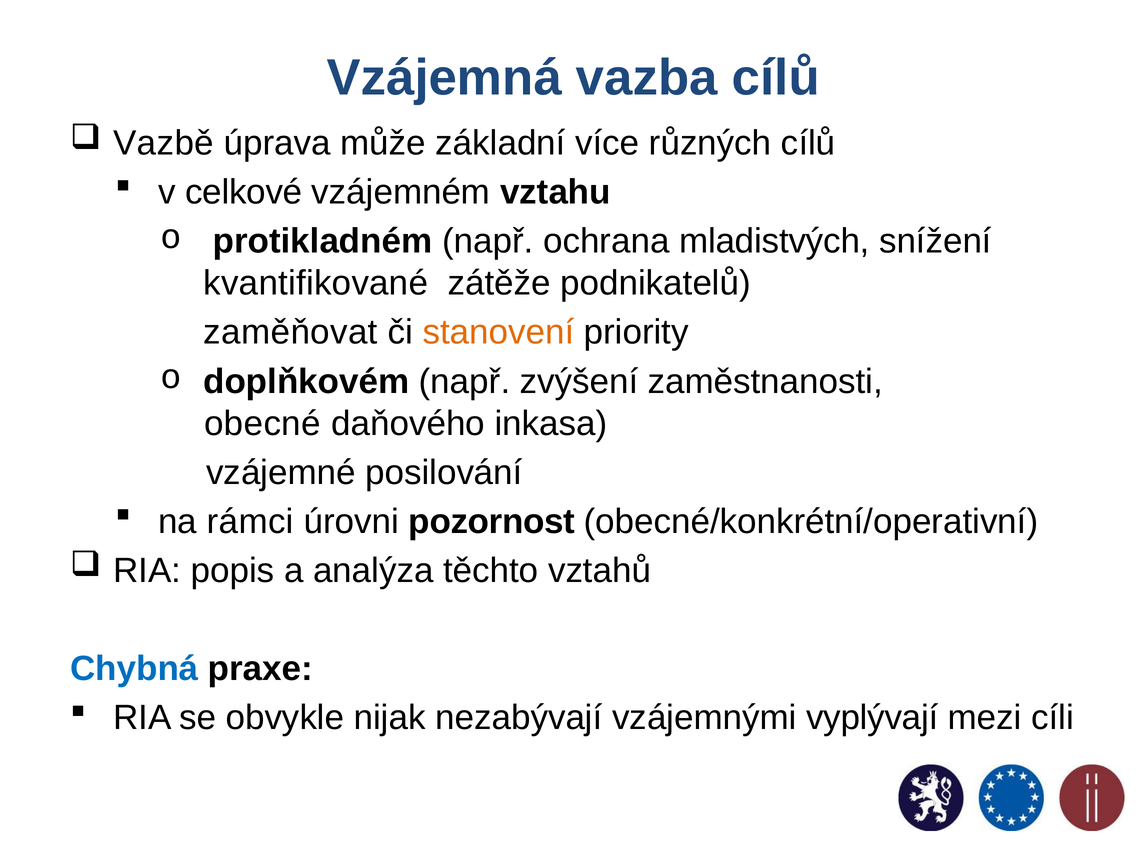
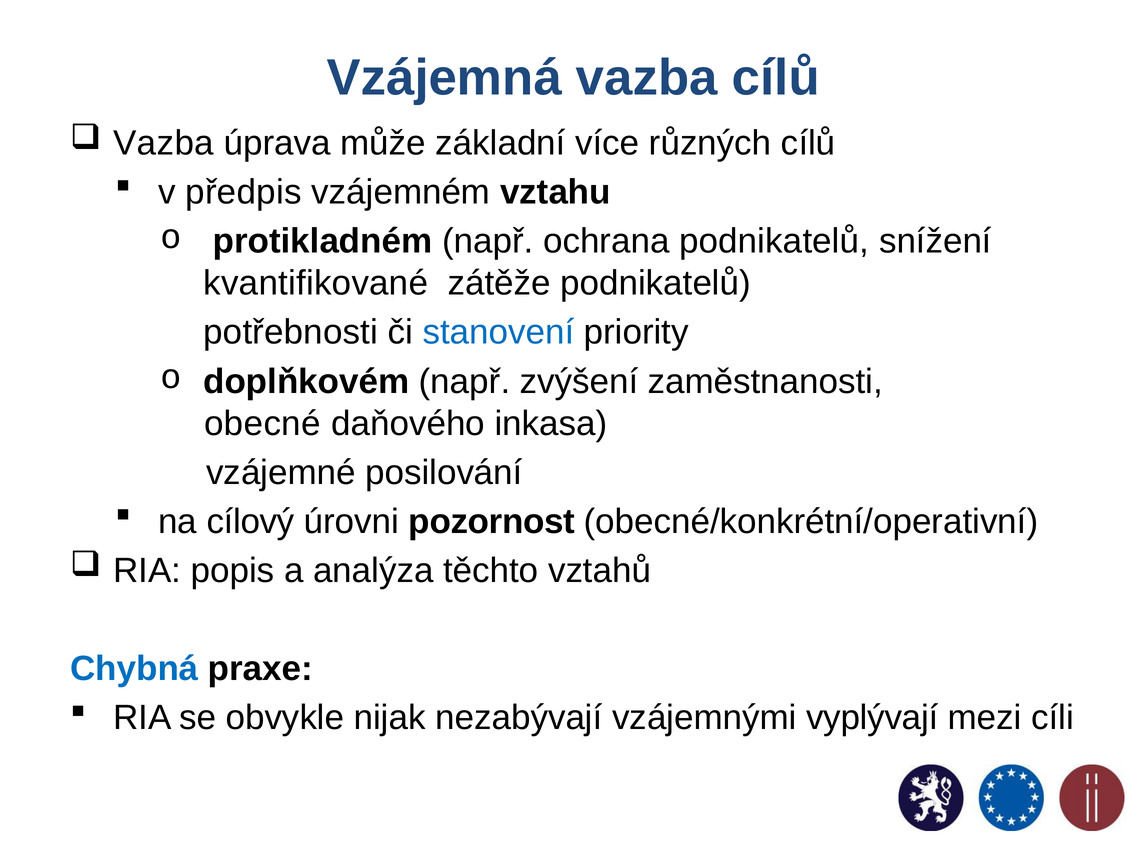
Vazbě at (164, 143): Vazbě -> Vazba
celkové: celkové -> předpis
ochrana mladistvých: mladistvých -> podnikatelů
zaměňovat: zaměňovat -> potřebnosti
stanovení colour: orange -> blue
rámci: rámci -> cílový
